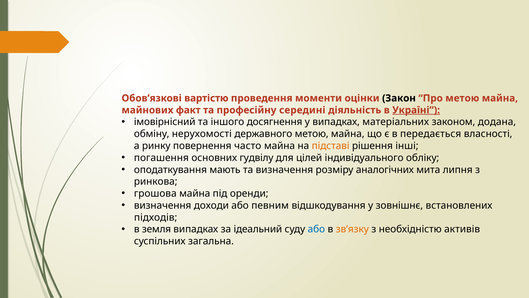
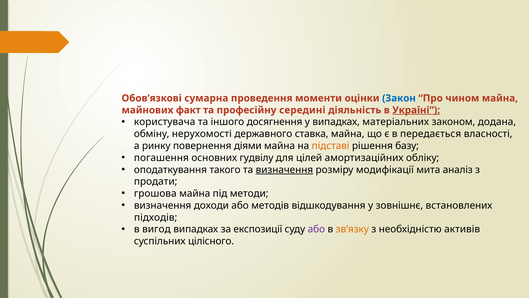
вартістю: вартістю -> сумарна
Закон colour: black -> blue
Про метою: метою -> чином
імовірнісний: імовірнісний -> користувача
державного метою: метою -> ставка
часто: часто -> діями
інші: інші -> базу
індивідуального: індивідуального -> амортизаційних
мають: мають -> такого
визначення at (284, 169) underline: none -> present
аналогічних: аналогічних -> модифікації
липня: липня -> аналіз
ринкова: ринкова -> продати
оренди: оренди -> методи
певним: певним -> методів
земля: земля -> вигод
ідеальний: ідеальний -> експозиції
або at (316, 229) colour: blue -> purple
загальна: загальна -> цілісного
